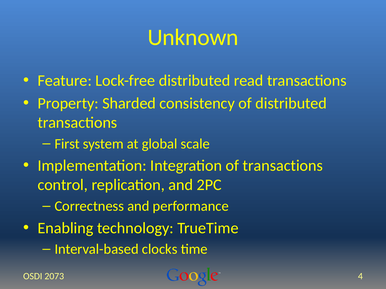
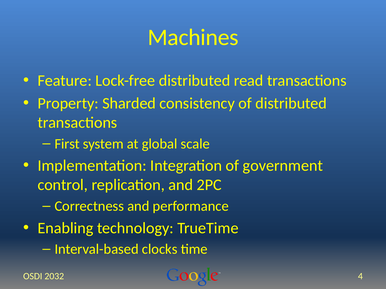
Unknown: Unknown -> Machines
of transactions: transactions -> government
2073: 2073 -> 2032
